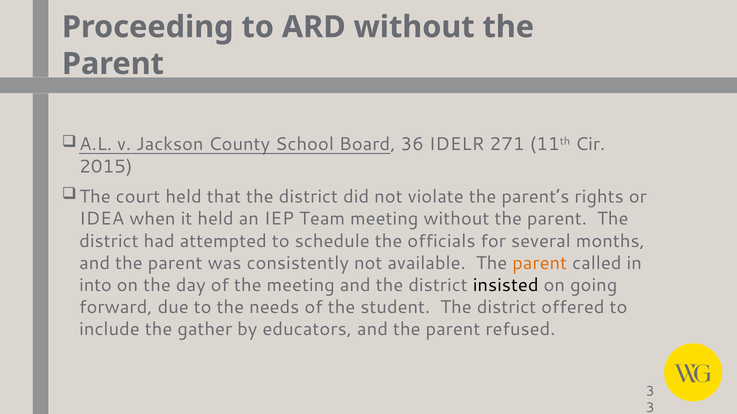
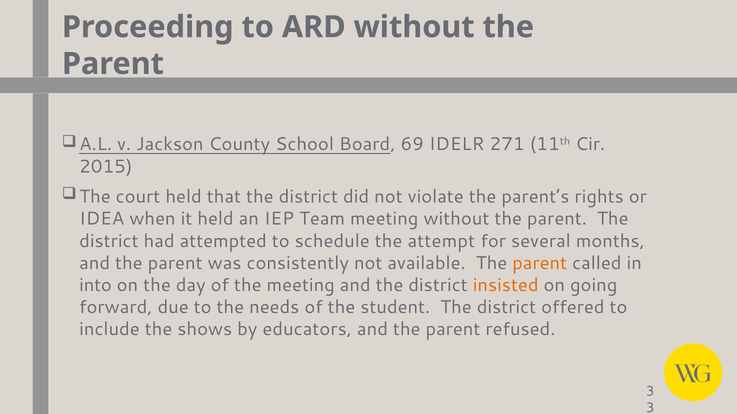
36: 36 -> 69
officials: officials -> attempt
insisted colour: black -> orange
gather: gather -> shows
